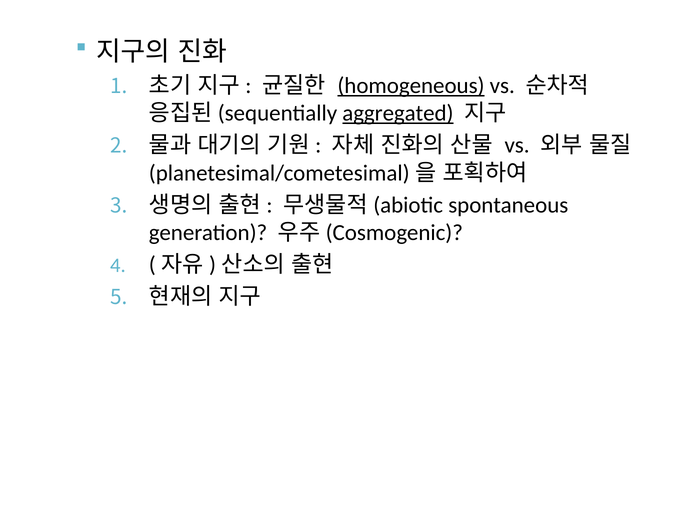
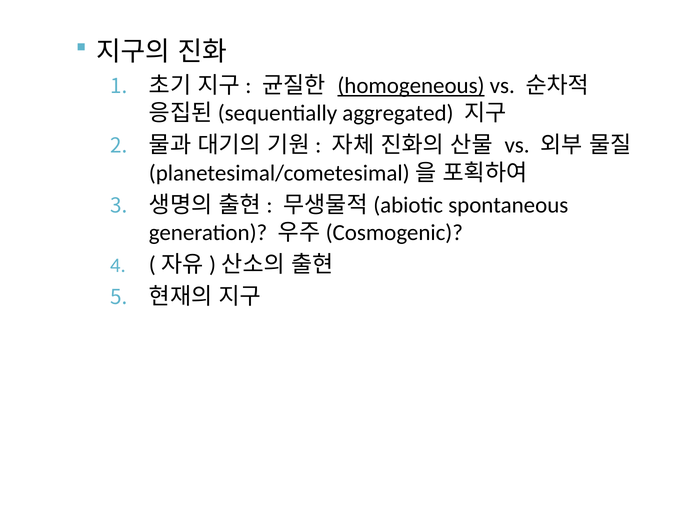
aggregated underline: present -> none
